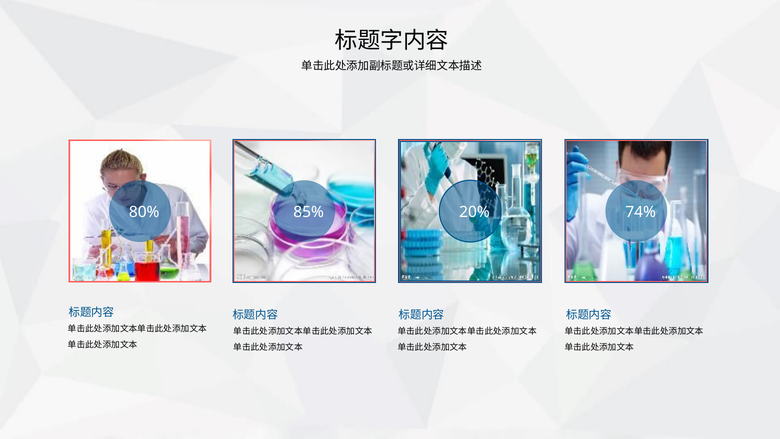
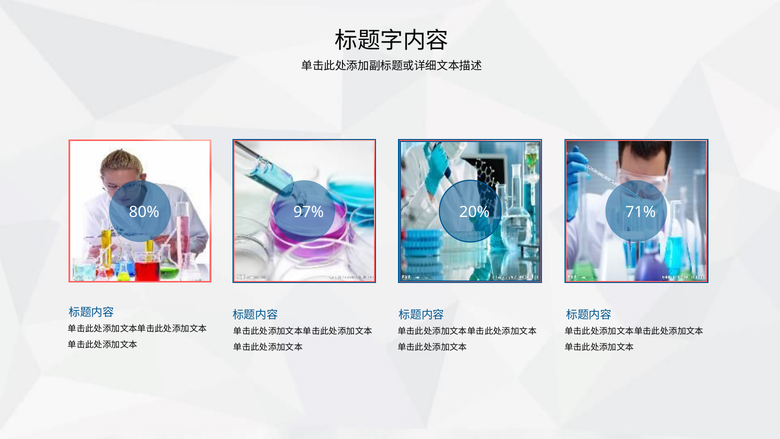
85%: 85% -> 97%
74%: 74% -> 71%
